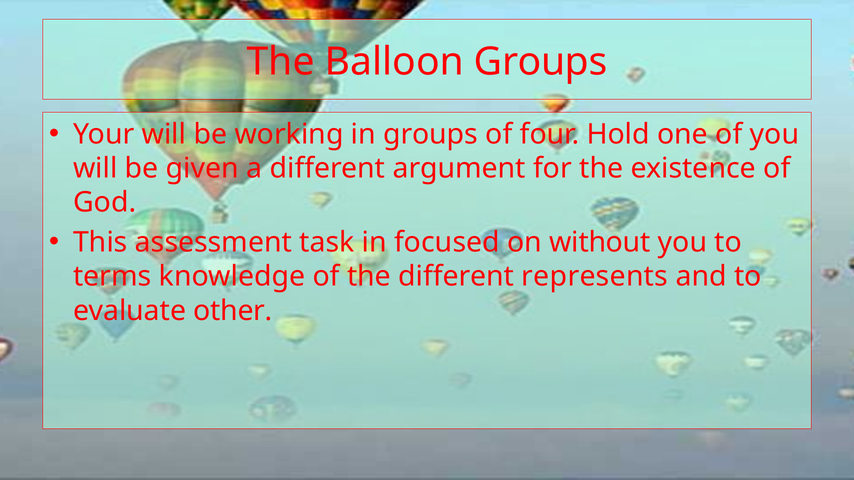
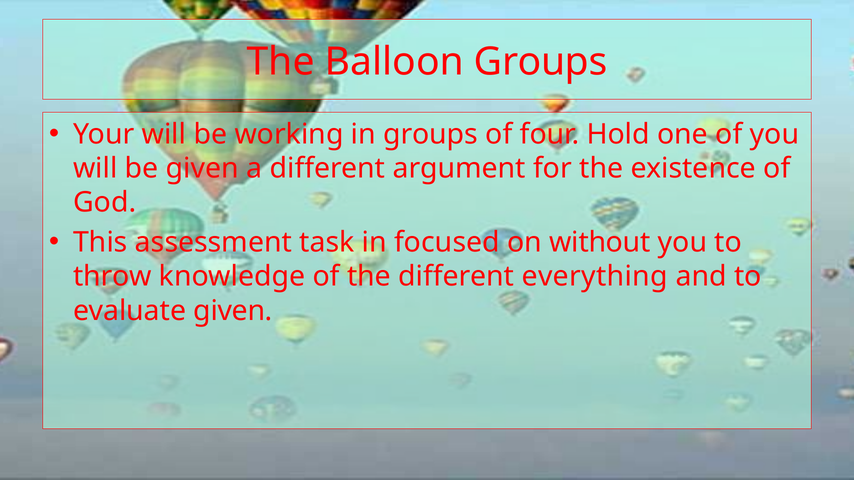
terms: terms -> throw
represents: represents -> everything
evaluate other: other -> given
